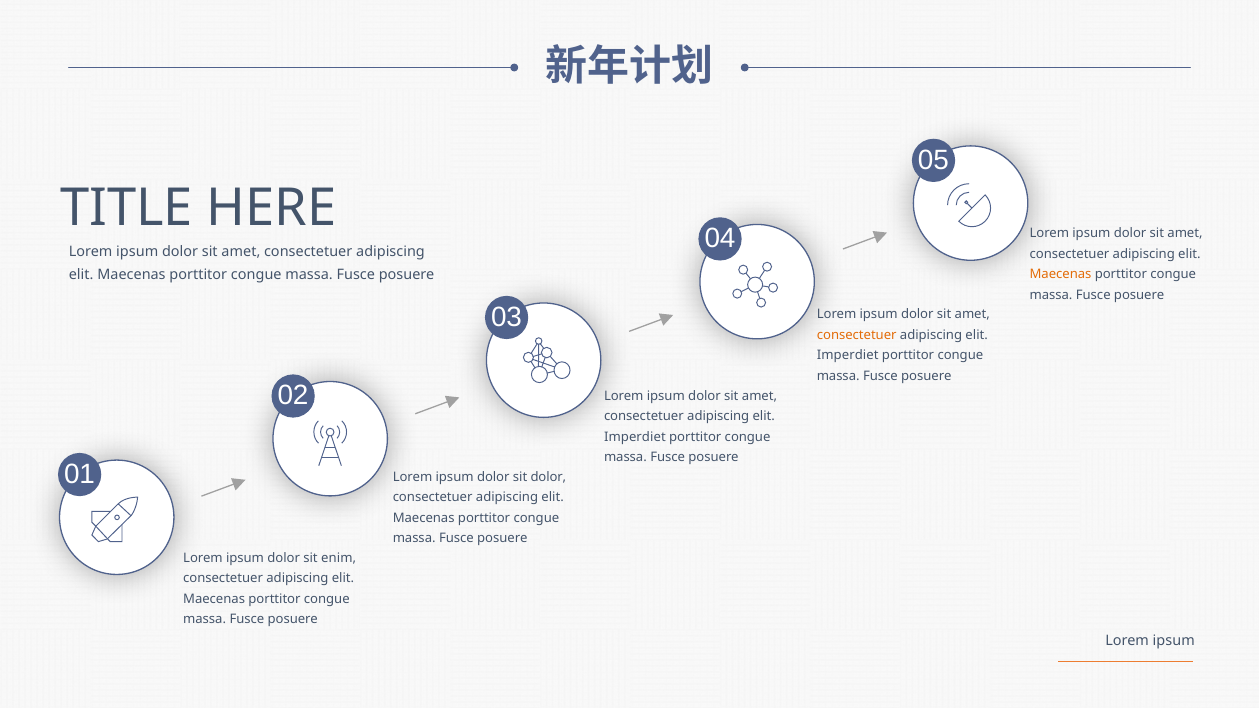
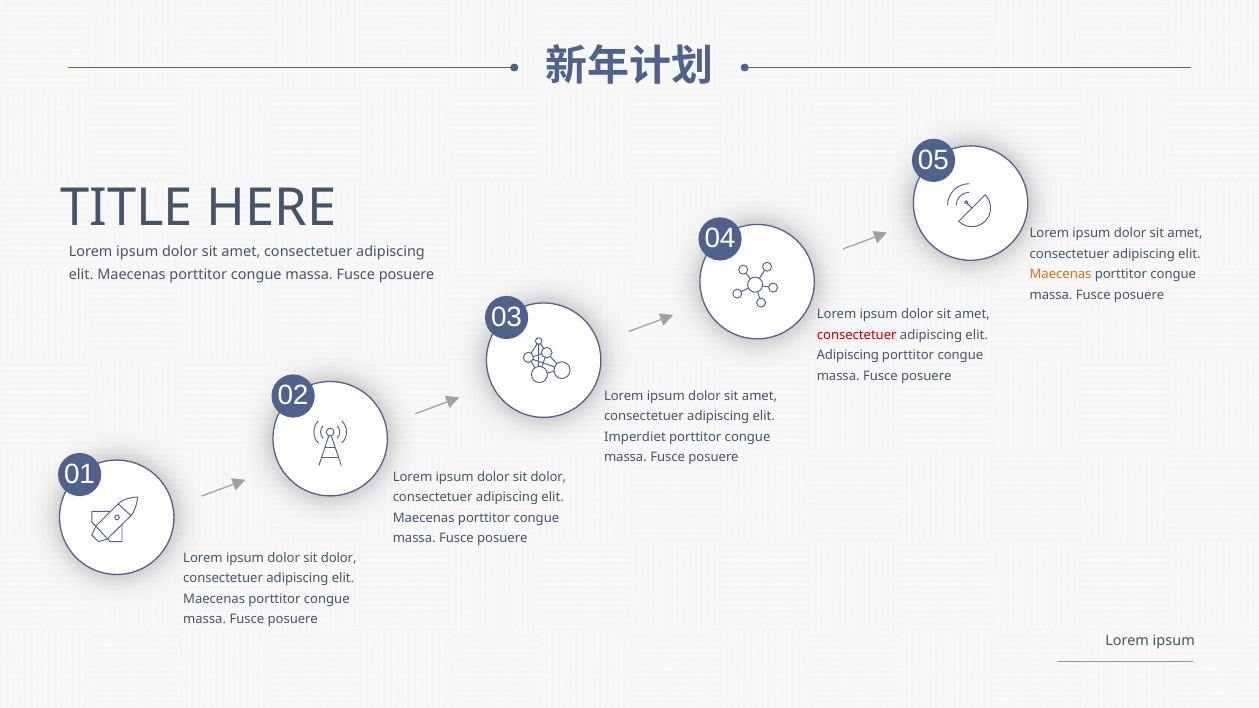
consectetuer at (857, 335) colour: orange -> red
Imperdiet at (848, 356): Imperdiet -> Adipiscing
enim at (339, 558): enim -> dolor
